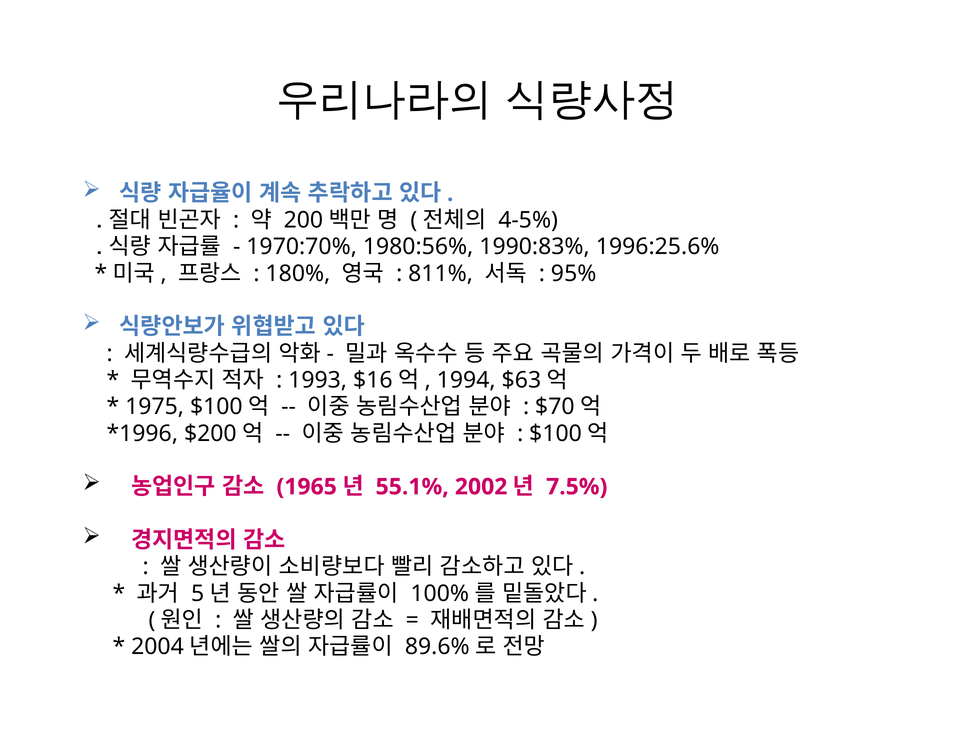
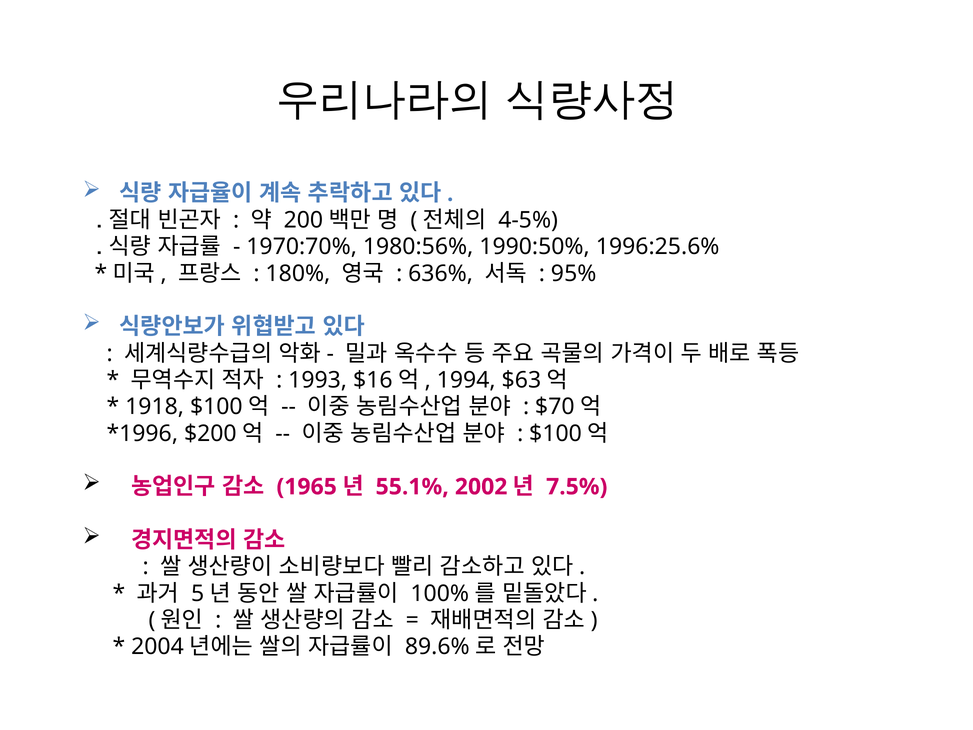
1990:83%: 1990:83% -> 1990:50%
811%: 811% -> 636%
1975: 1975 -> 1918
